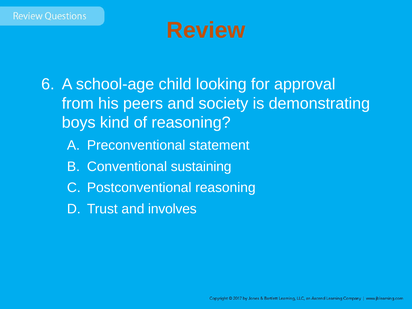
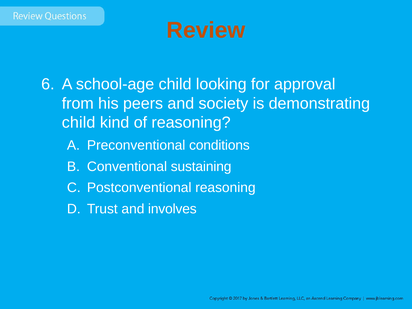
boys at (79, 123): boys -> child
statement: statement -> conditions
